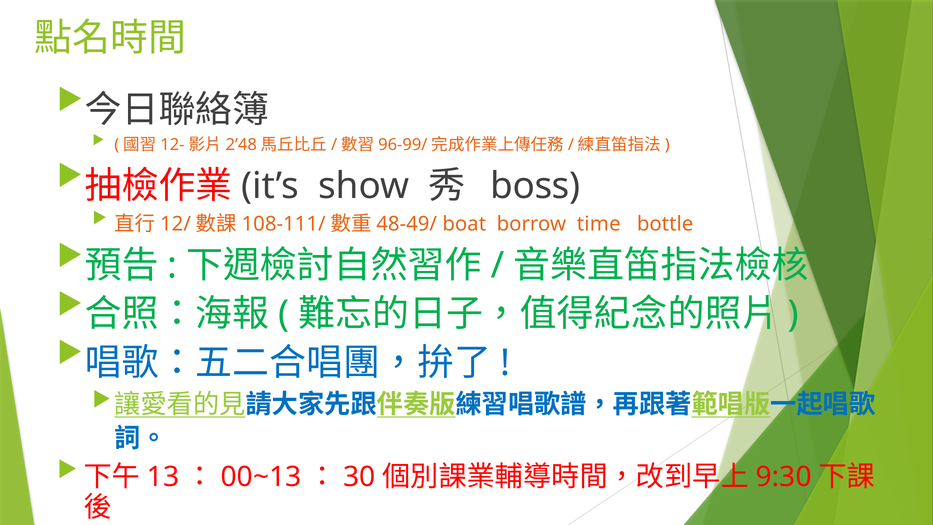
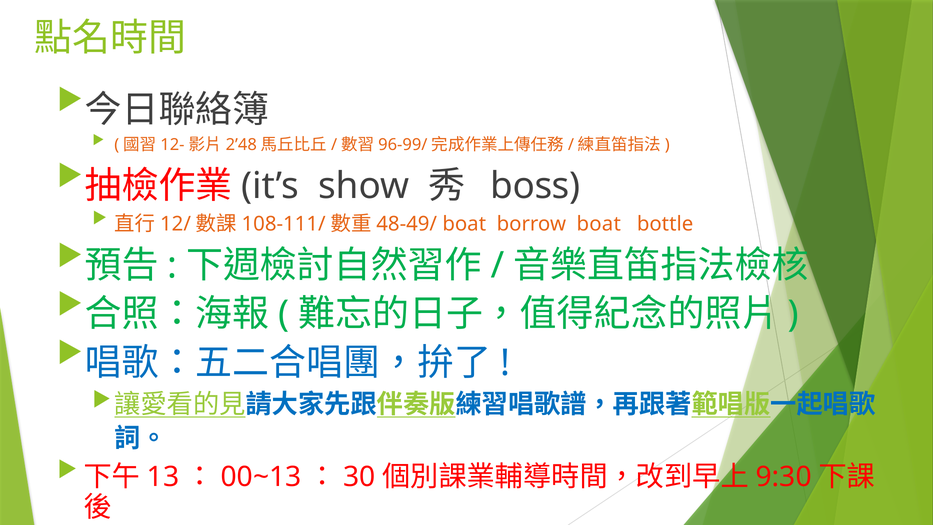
borrow time: time -> boat
